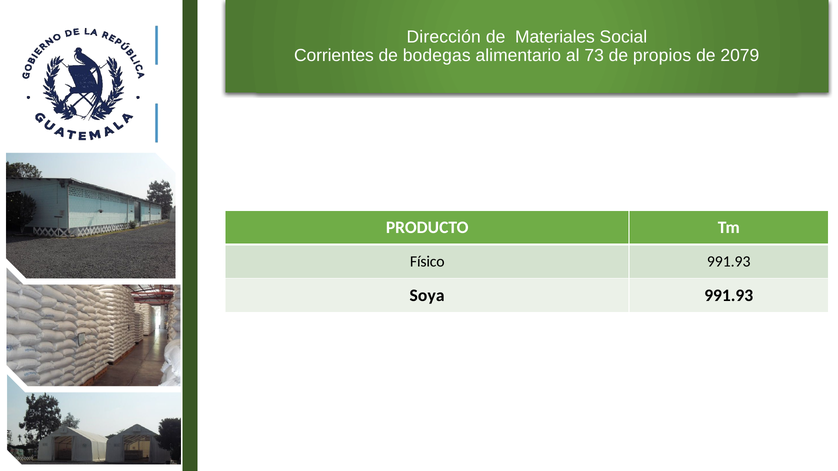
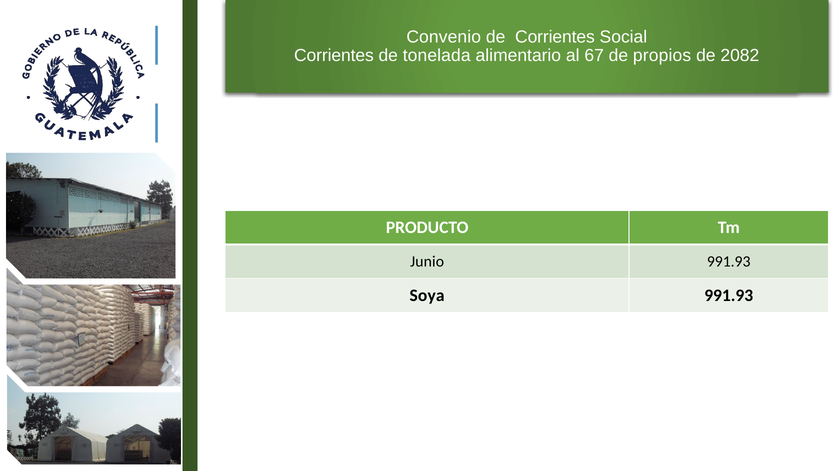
Dirección: Dirección -> Convenio
de Materiales: Materiales -> Corrientes
bodegas: bodegas -> tonelada
73: 73 -> 67
2079: 2079 -> 2082
Físico: Físico -> Junio
